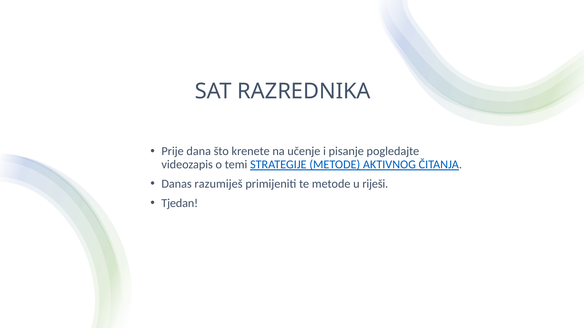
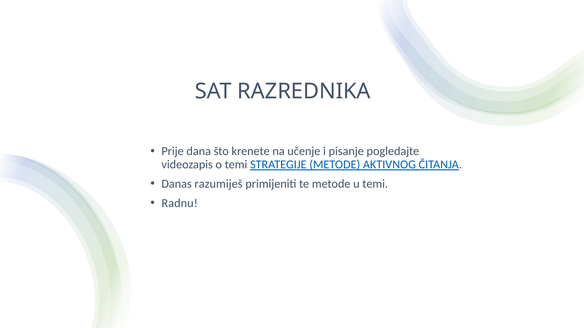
u riješi: riješi -> temi
Tjedan: Tjedan -> Radnu
